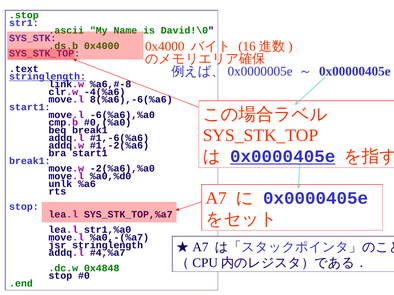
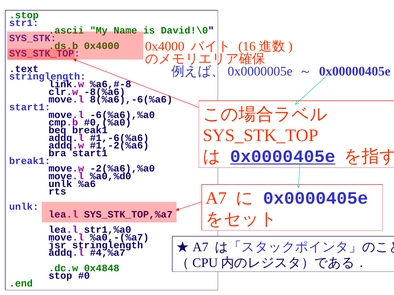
stringlength at (48, 77) underline: present -> none
-4(%a6: -4(%a6 -> -8(%a6
stop at (24, 207): stop -> unlk
